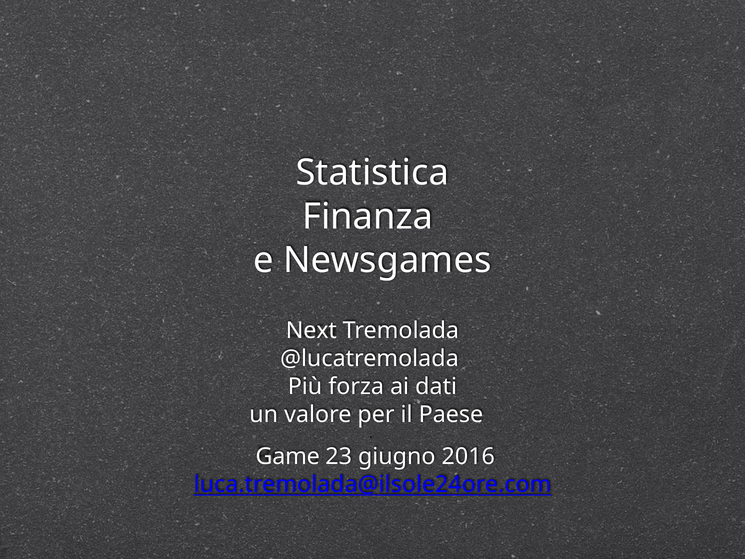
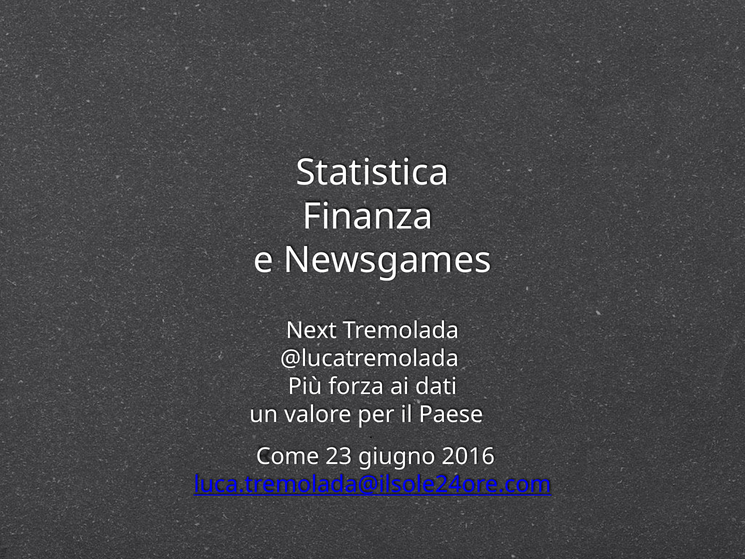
Game: Game -> Come
